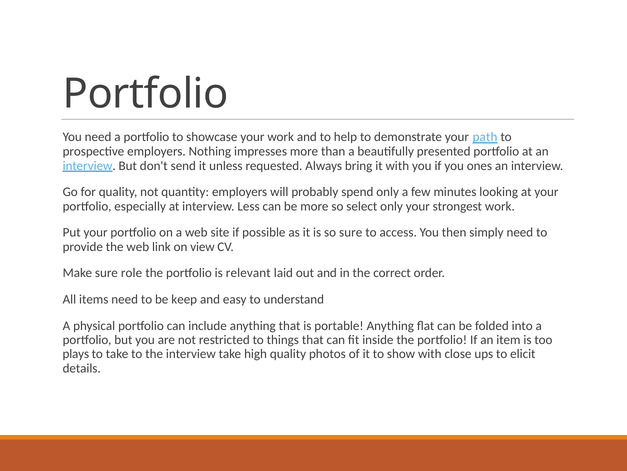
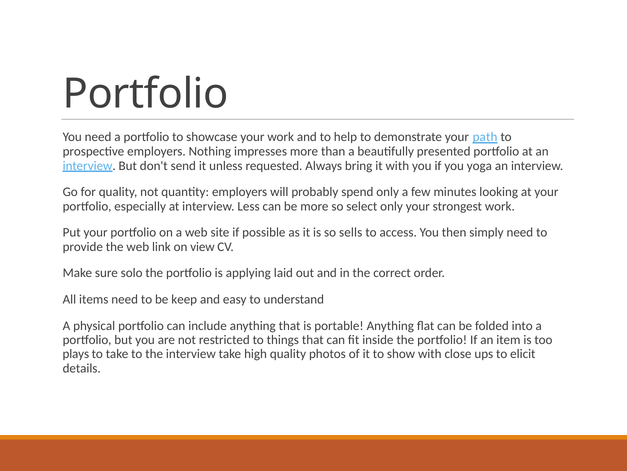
ones: ones -> yoga
so sure: sure -> sells
role: role -> solo
relevant: relevant -> applying
